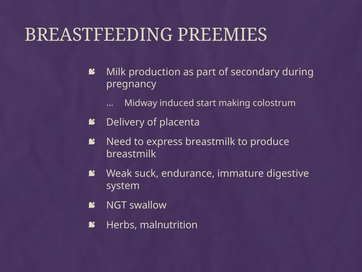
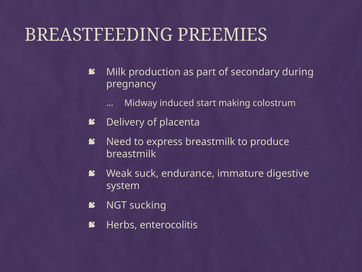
swallow: swallow -> sucking
malnutrition: malnutrition -> enterocolitis
